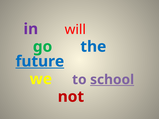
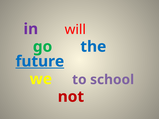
school underline: present -> none
